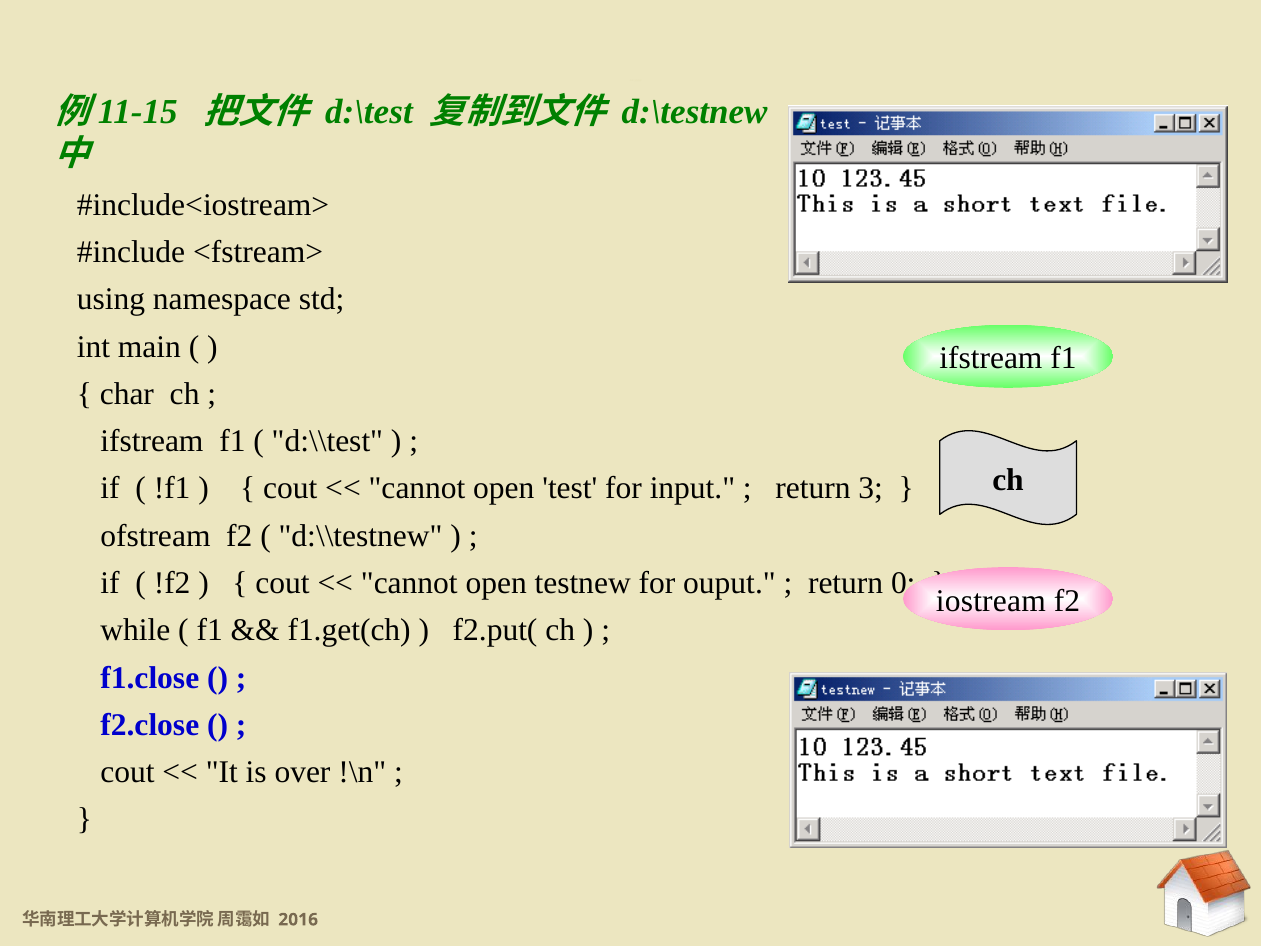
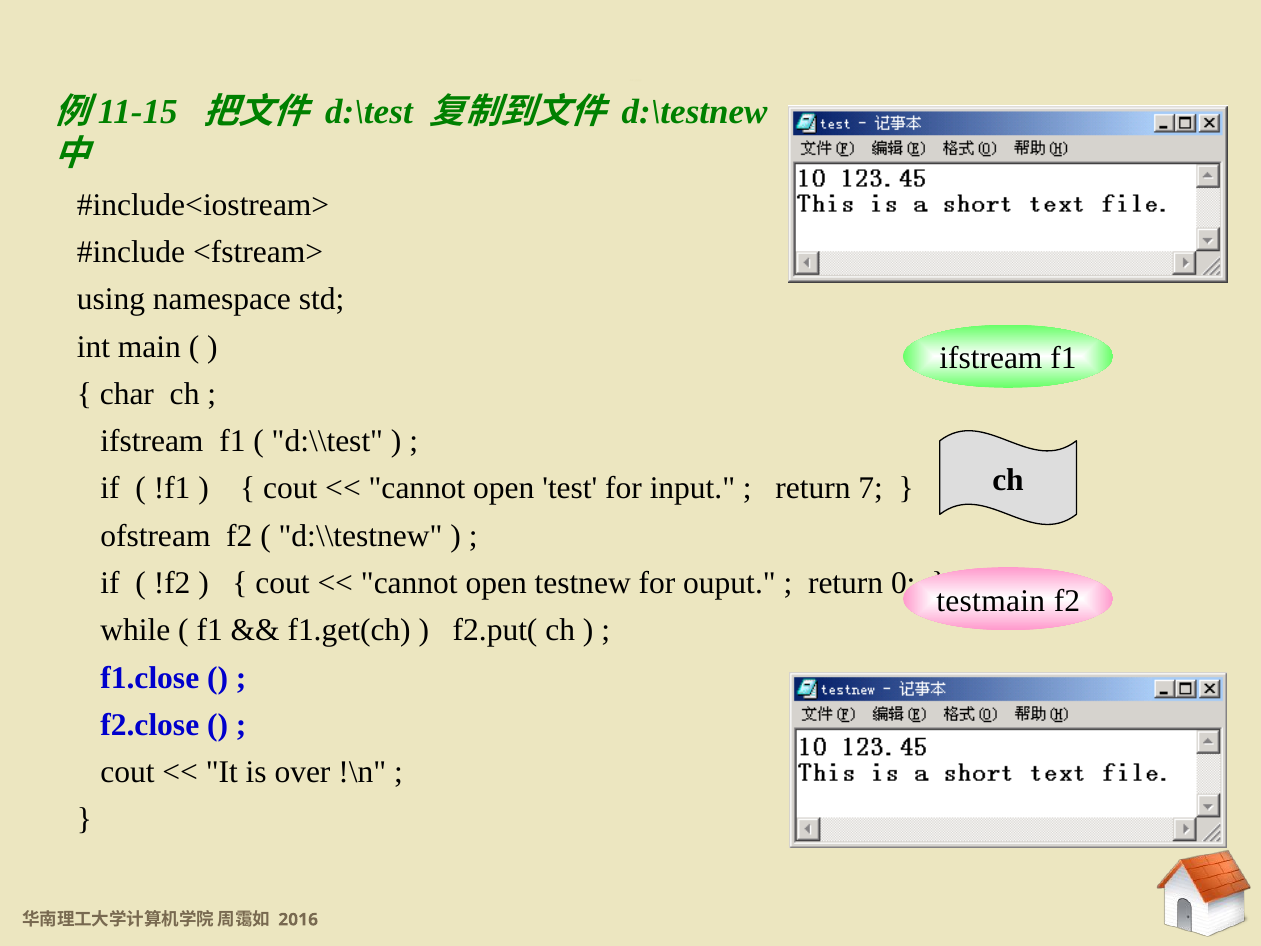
3: 3 -> 7
iostream: iostream -> testmain
